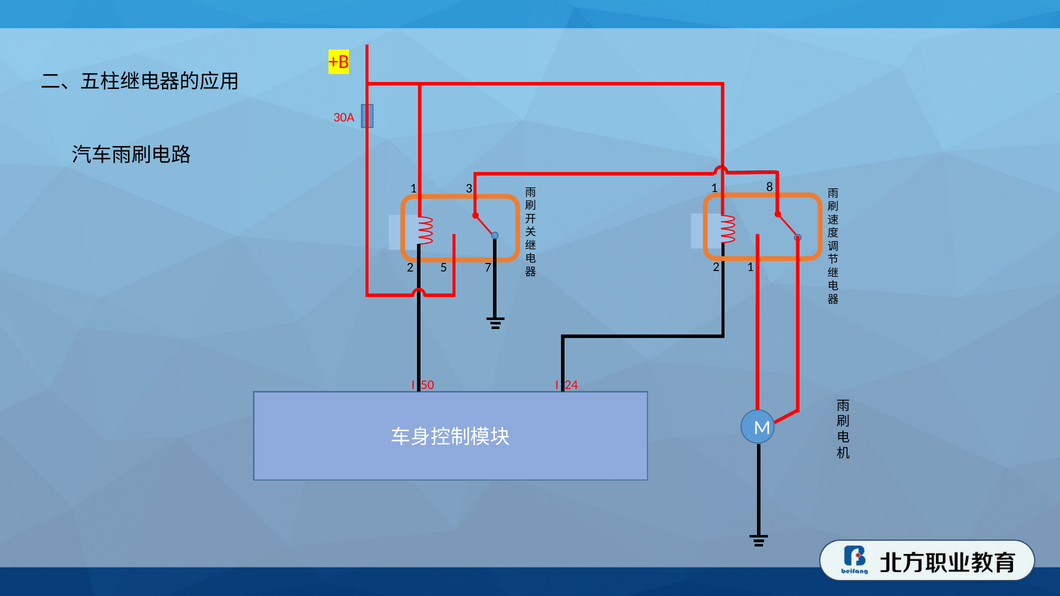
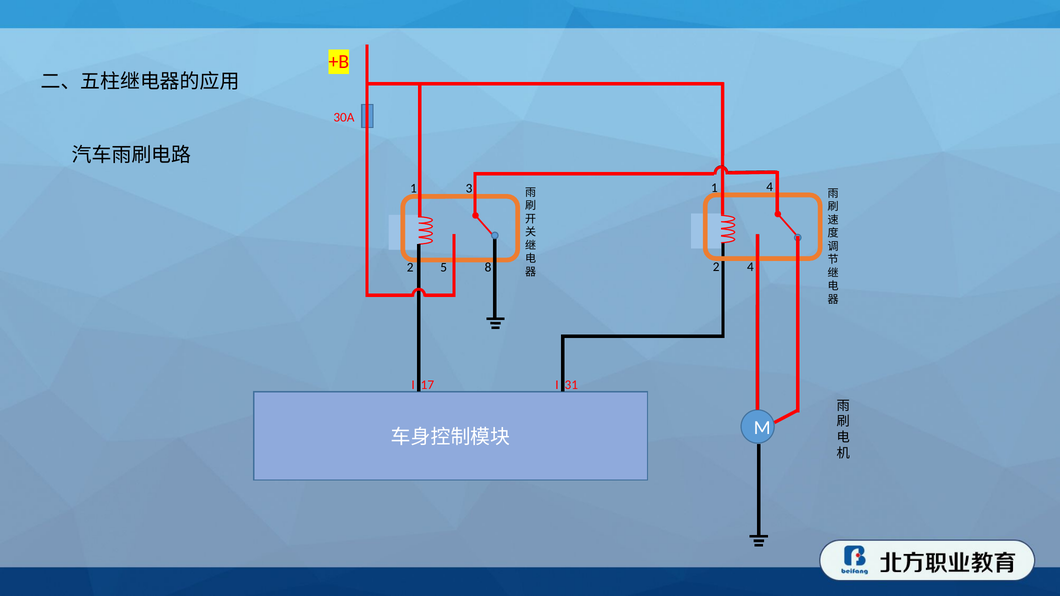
1 8: 8 -> 4
7: 7 -> 8
2 1: 1 -> 4
50: 50 -> 17
24: 24 -> 31
